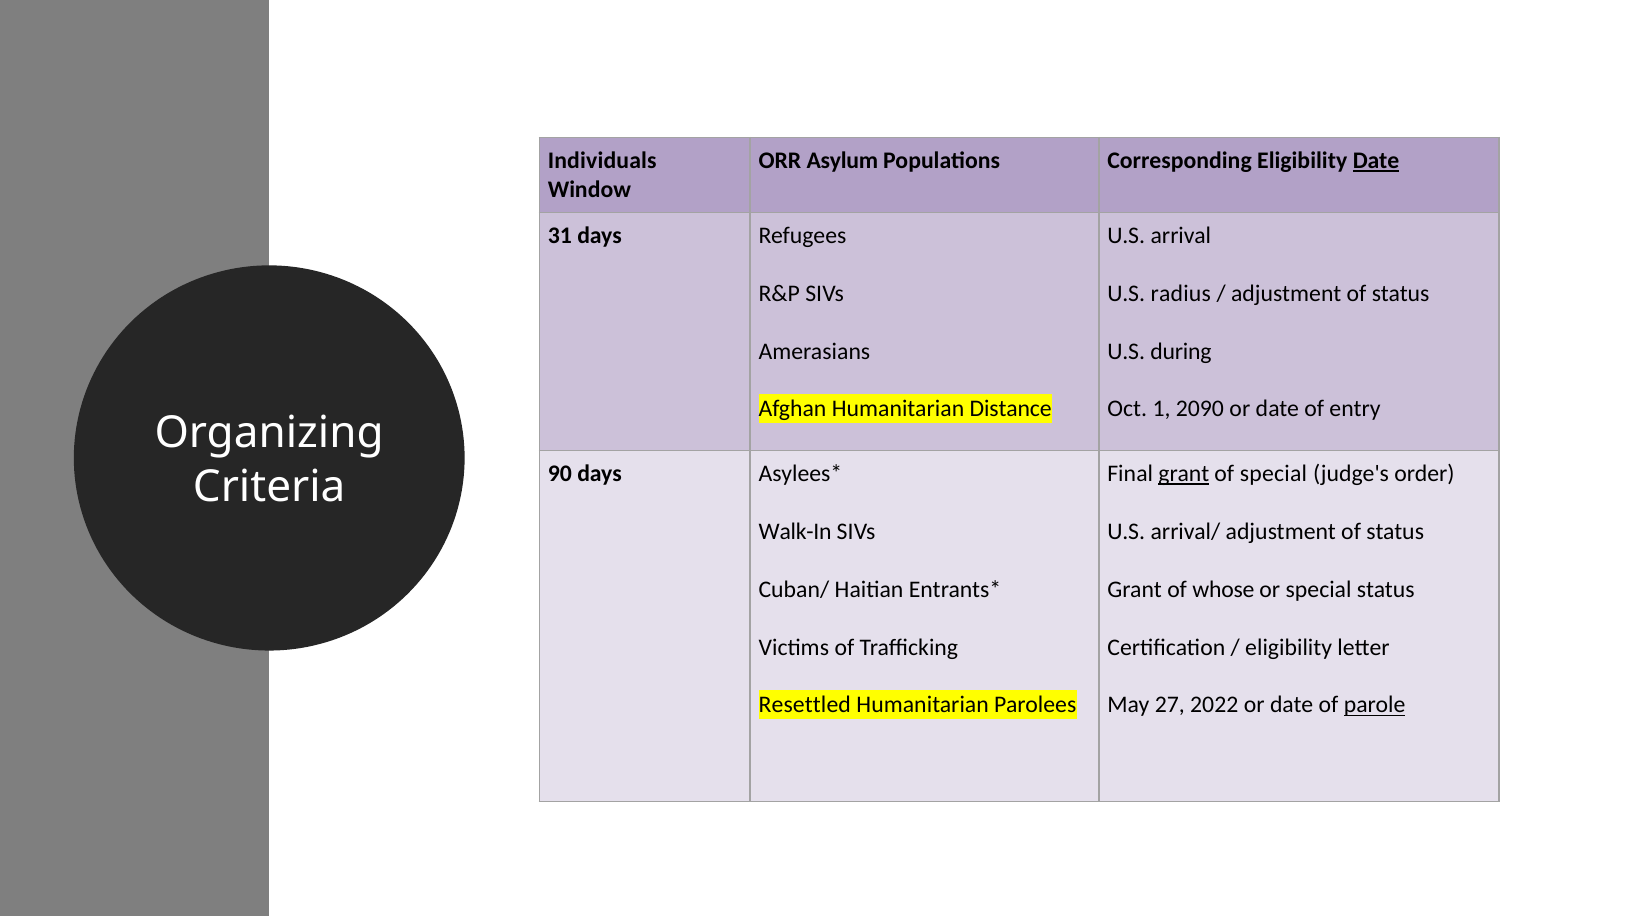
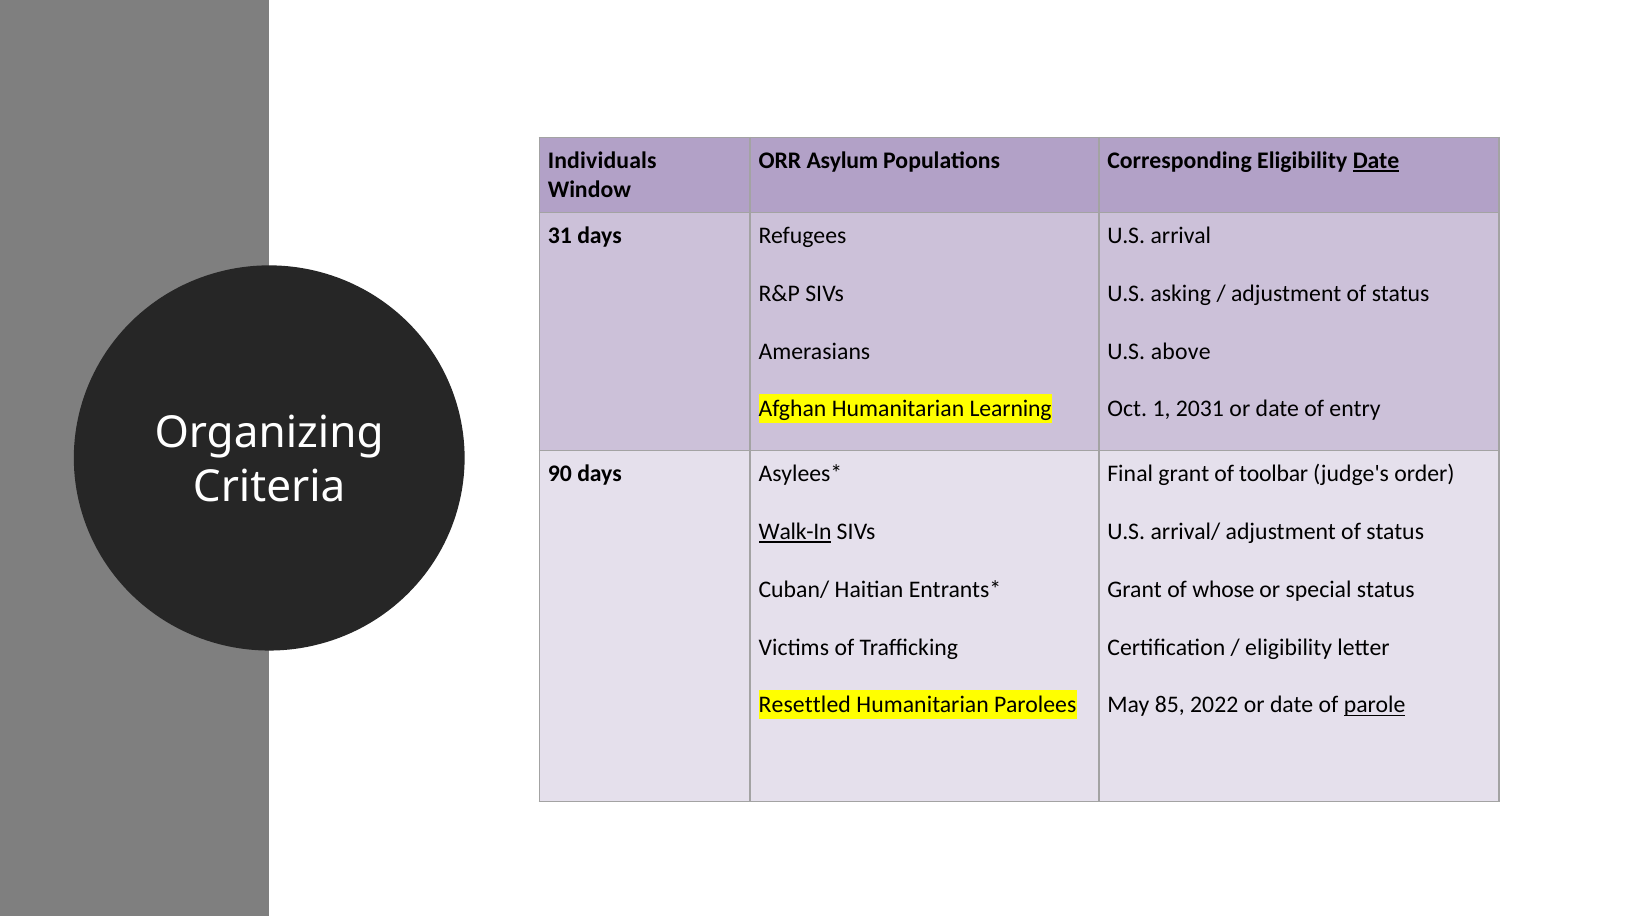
radius: radius -> asking
during: during -> above
Distance: Distance -> Learning
2090: 2090 -> 2031
grant at (1184, 474) underline: present -> none
of special: special -> toolbar
Walk-In underline: none -> present
27: 27 -> 85
